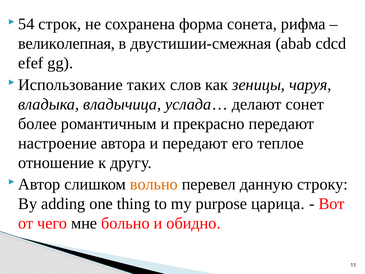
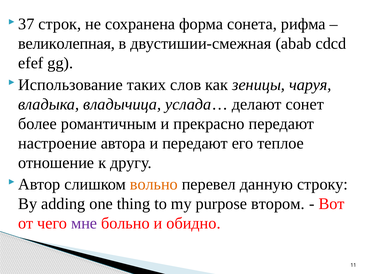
54: 54 -> 37
царица: царица -> втором
мне colour: black -> purple
